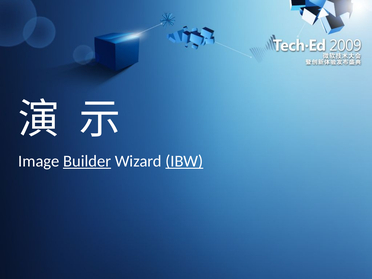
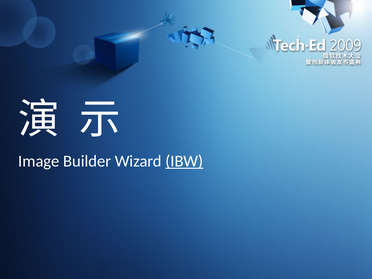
Builder underline: present -> none
